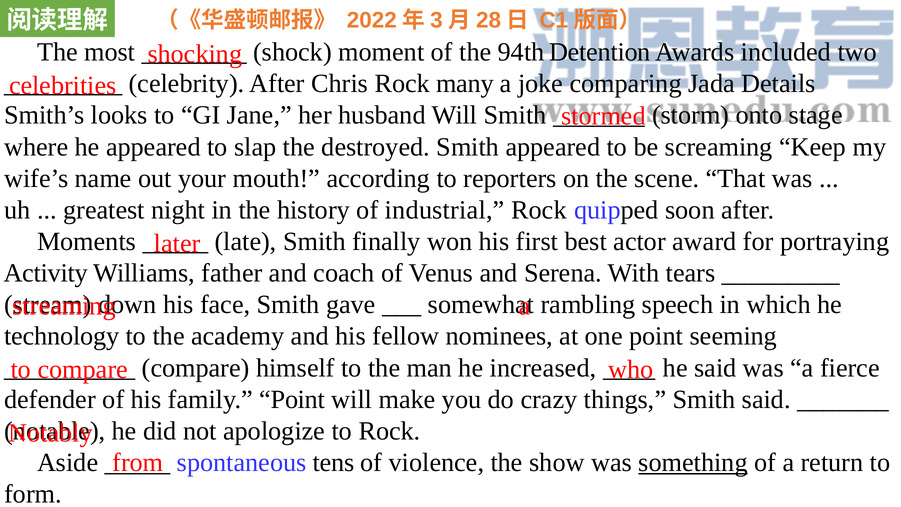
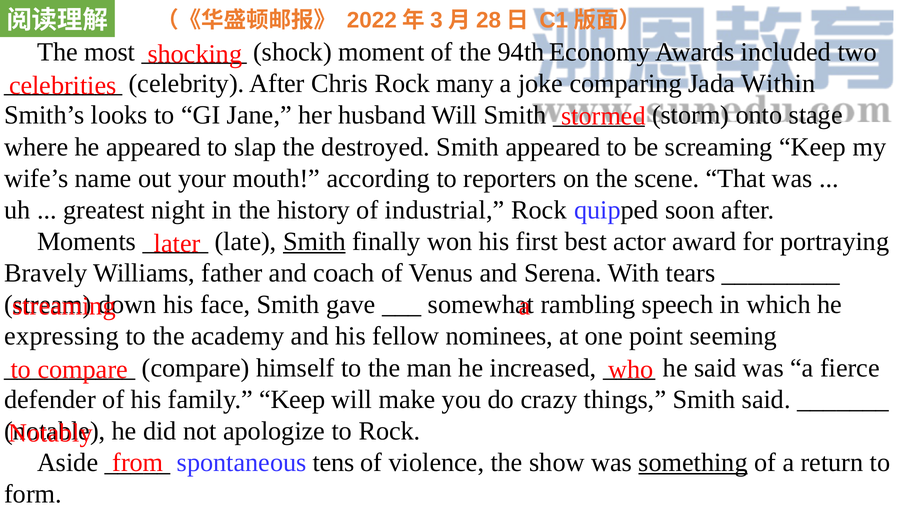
Detention: Detention -> Economy
Details: Details -> Within
Smith at (314, 241) underline: none -> present
Activity: Activity -> Bravely
technology: technology -> expressing
family Point: Point -> Keep
